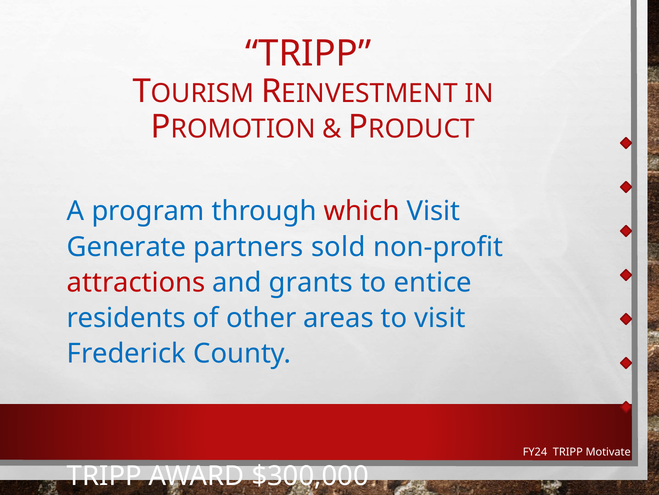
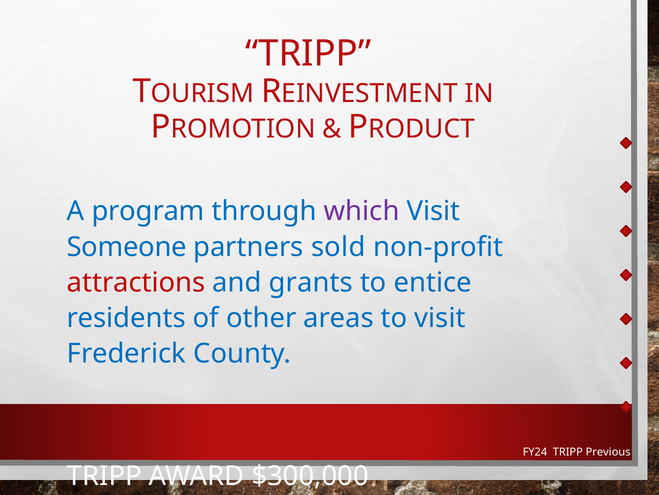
which colour: red -> purple
Generate: Generate -> Someone
Motivate: Motivate -> Previous
